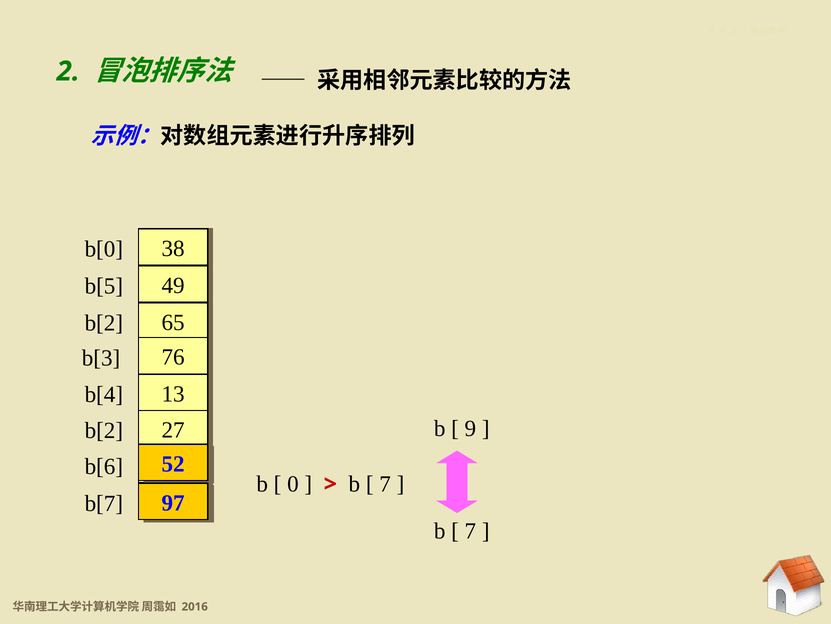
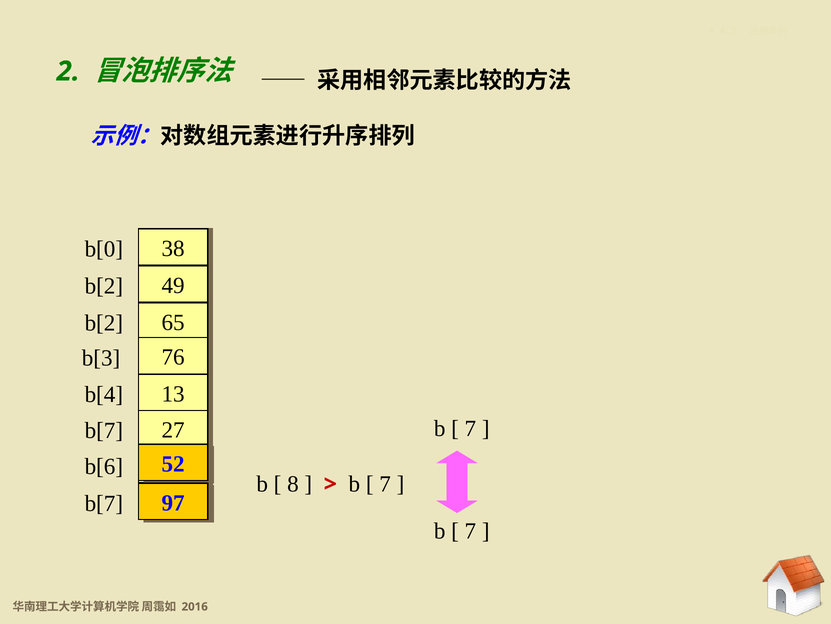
b[5 at (104, 286): b[5 -> b[2
9 at (470, 428): 9 -> 7
b[2 at (104, 430): b[2 -> b[7
0: 0 -> 8
